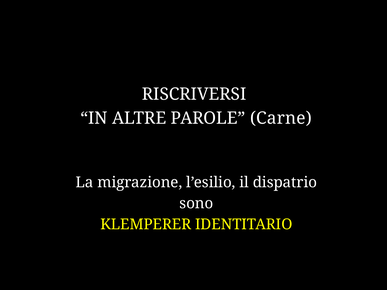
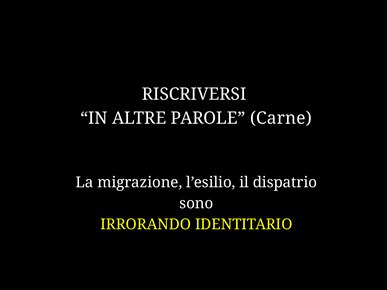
KLEMPERER: KLEMPERER -> IRRORANDO
